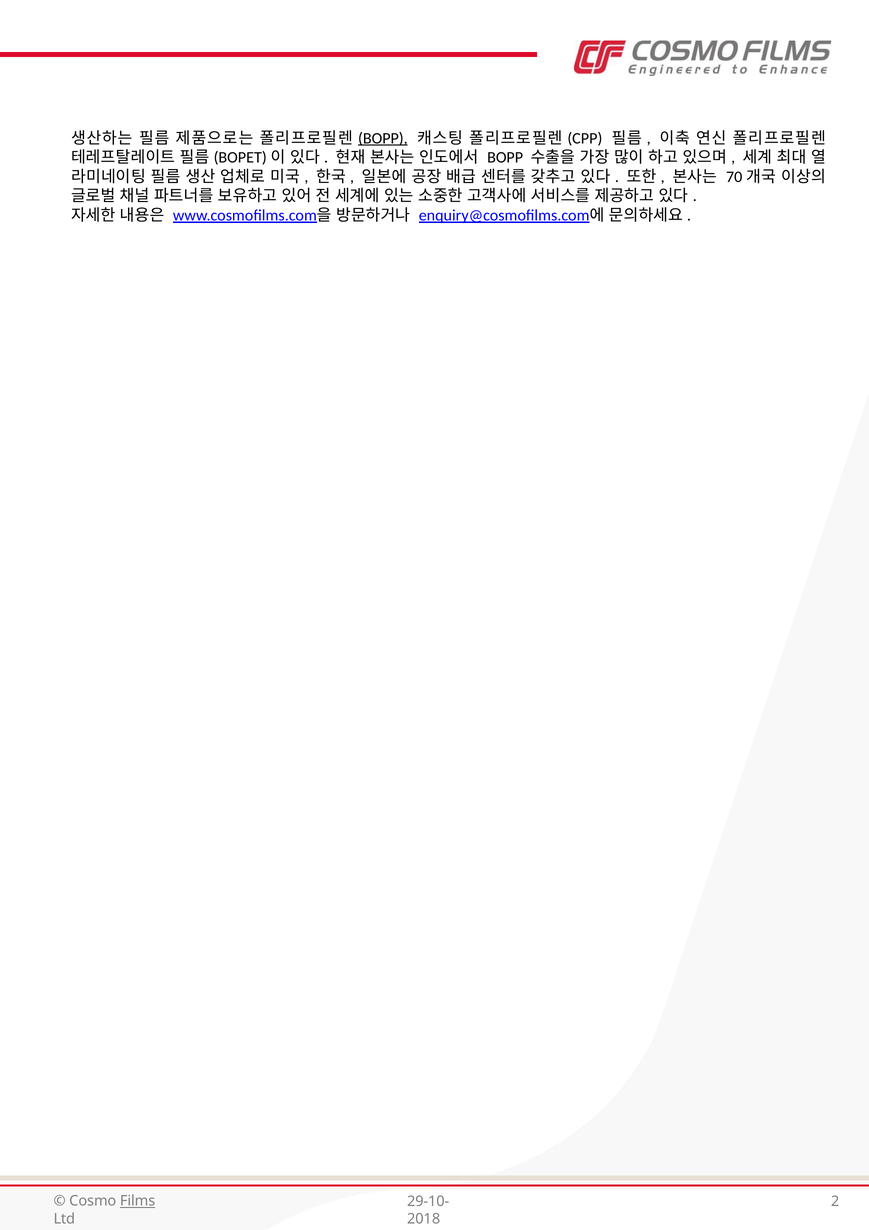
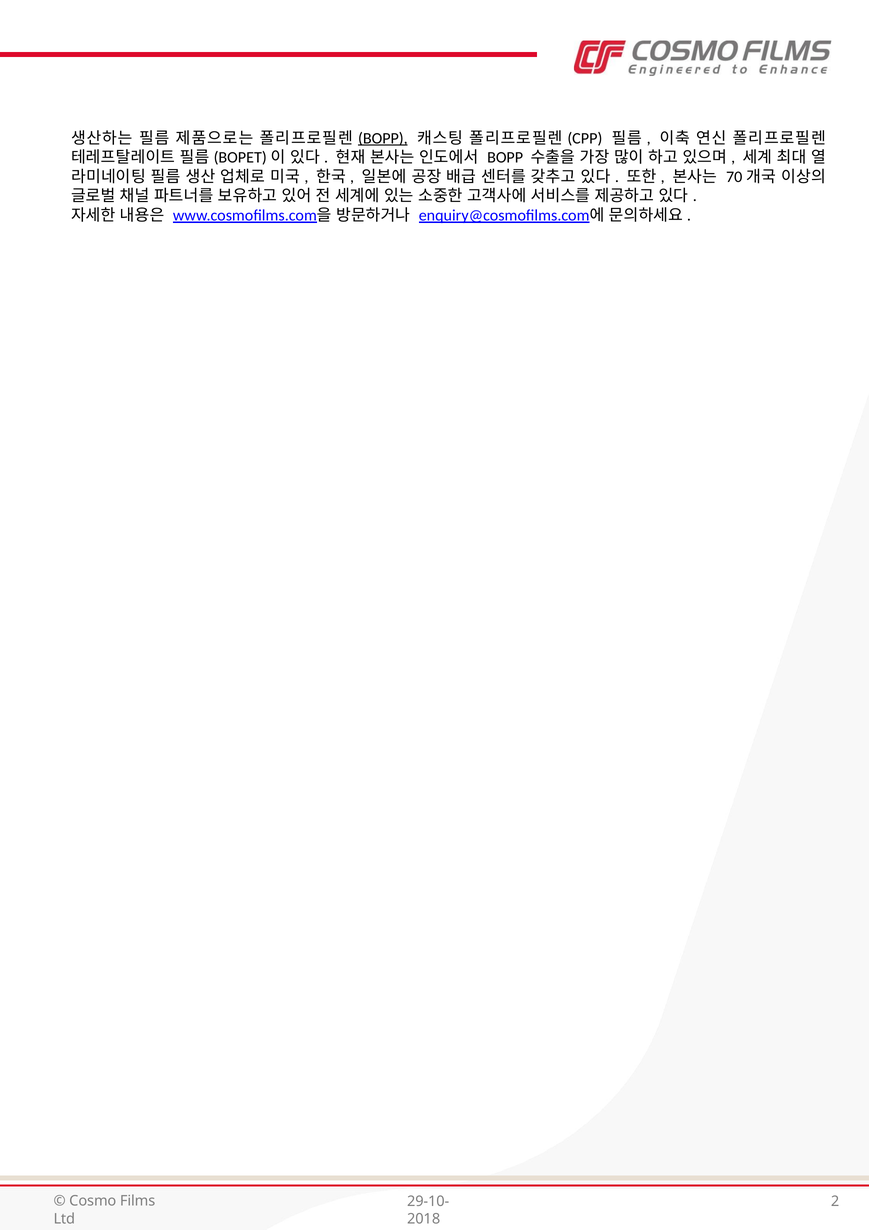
Films underline: present -> none
